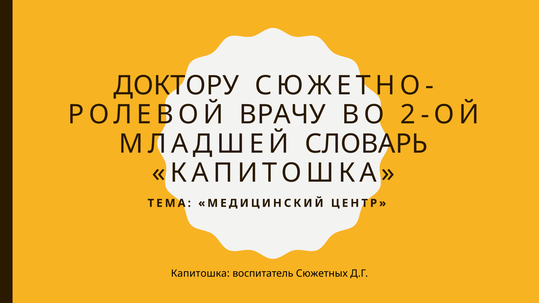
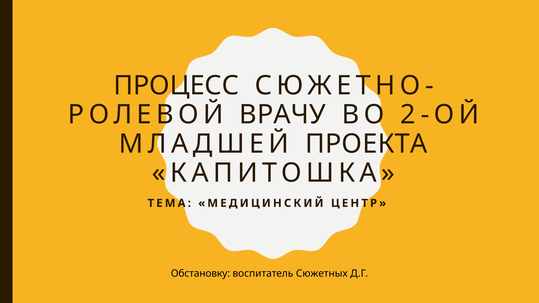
ДОКТОРУ: ДОКТОРУ -> ПРОЦЕСС
СЛОВАРЬ: СЛОВАРЬ -> ПРОЕКТА
Капитошка at (200, 274): Капитошка -> Обстановку
